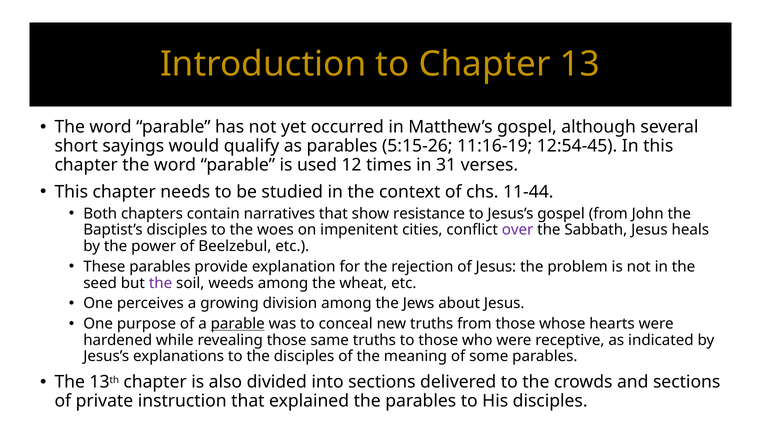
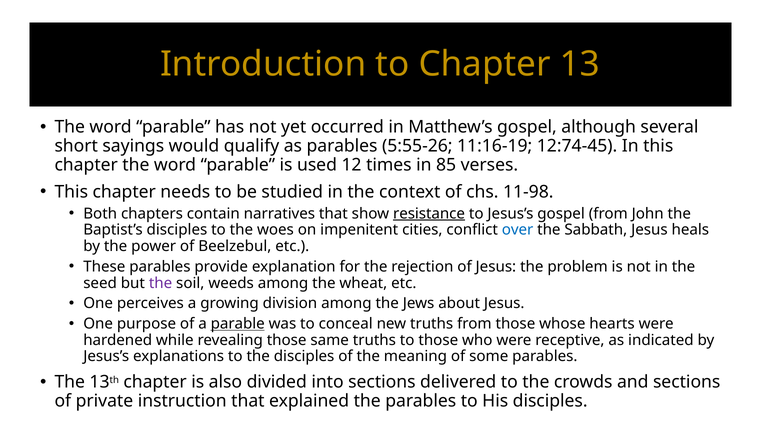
5:15-26: 5:15-26 -> 5:55-26
12:54-45: 12:54-45 -> 12:74-45
31: 31 -> 85
11-44: 11-44 -> 11-98
resistance underline: none -> present
over colour: purple -> blue
